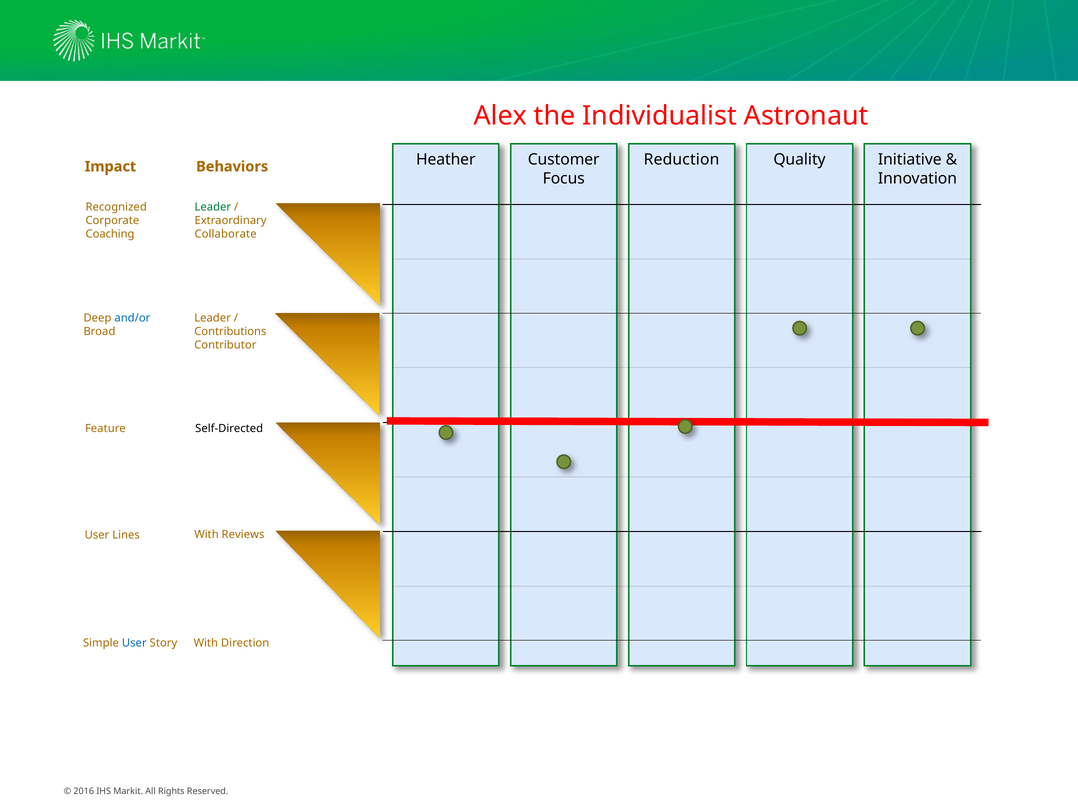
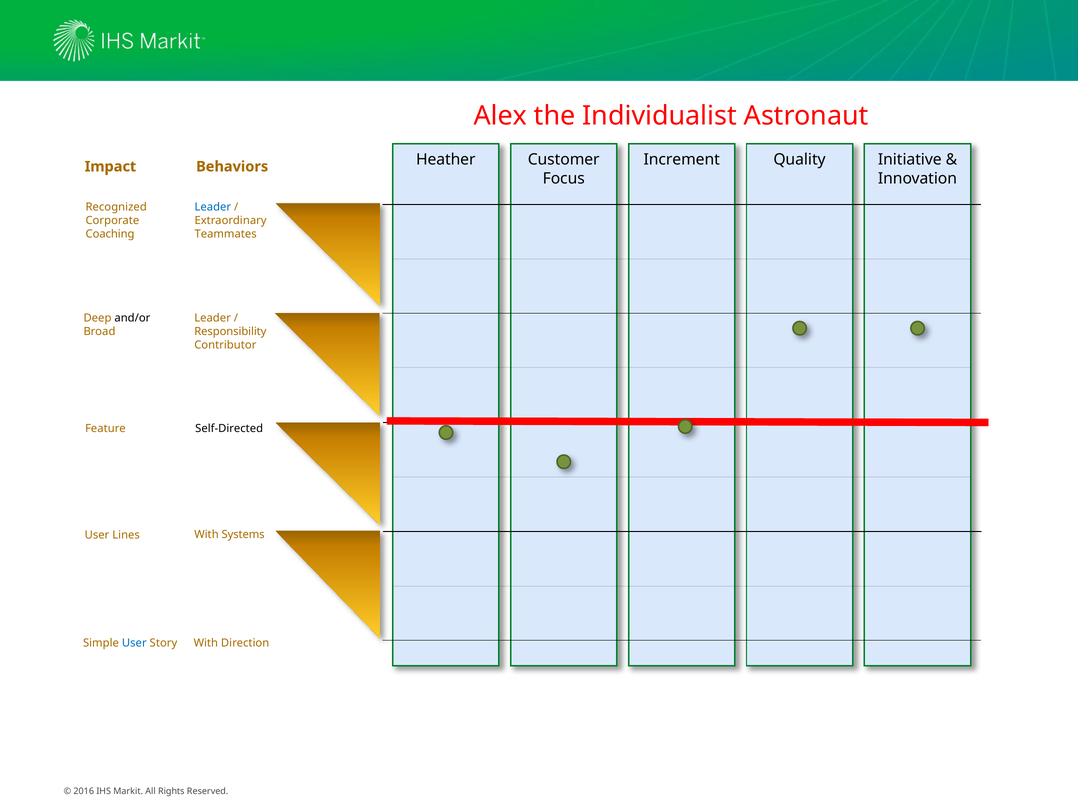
Reduction: Reduction -> Increment
Leader at (213, 207) colour: green -> blue
Collaborate: Collaborate -> Teammates
and/or colour: blue -> black
Contributions: Contributions -> Responsibility
Reviews: Reviews -> Systems
